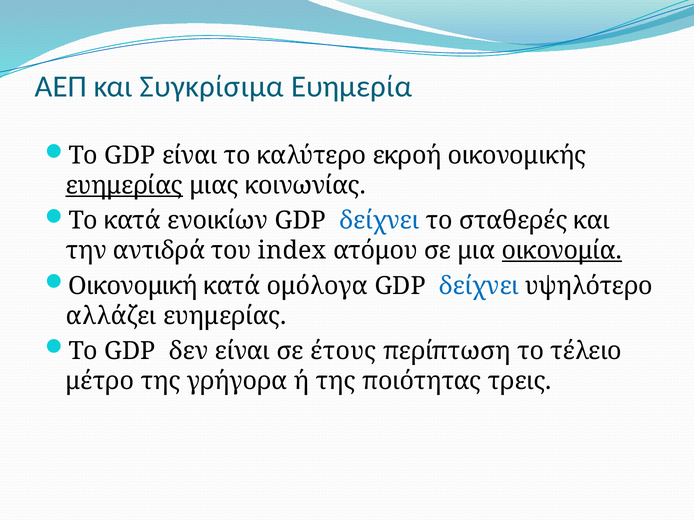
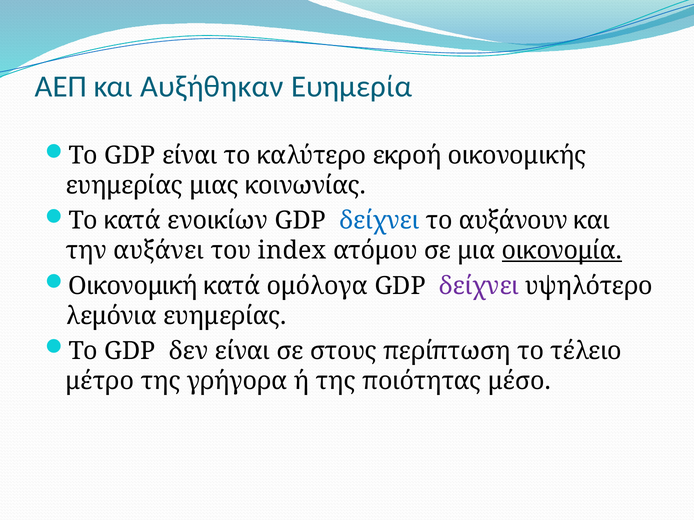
Συγκρίσιμα: Συγκρίσιμα -> Αυξήθηκαν
ευημερίας at (124, 186) underline: present -> none
σταθερές: σταθερές -> αυξάνουν
αντιδρά: αντιδρά -> αυξάνει
δείχνει at (479, 286) colour: blue -> purple
αλλάζει: αλλάζει -> λεμόνια
έτους: έτους -> στους
τρεις: τρεις -> μέσο
